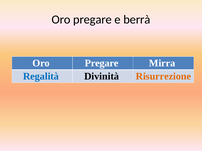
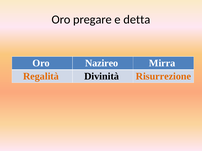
berrà: berrà -> detta
Pregare at (102, 63): Pregare -> Nazireo
Regalità colour: blue -> orange
